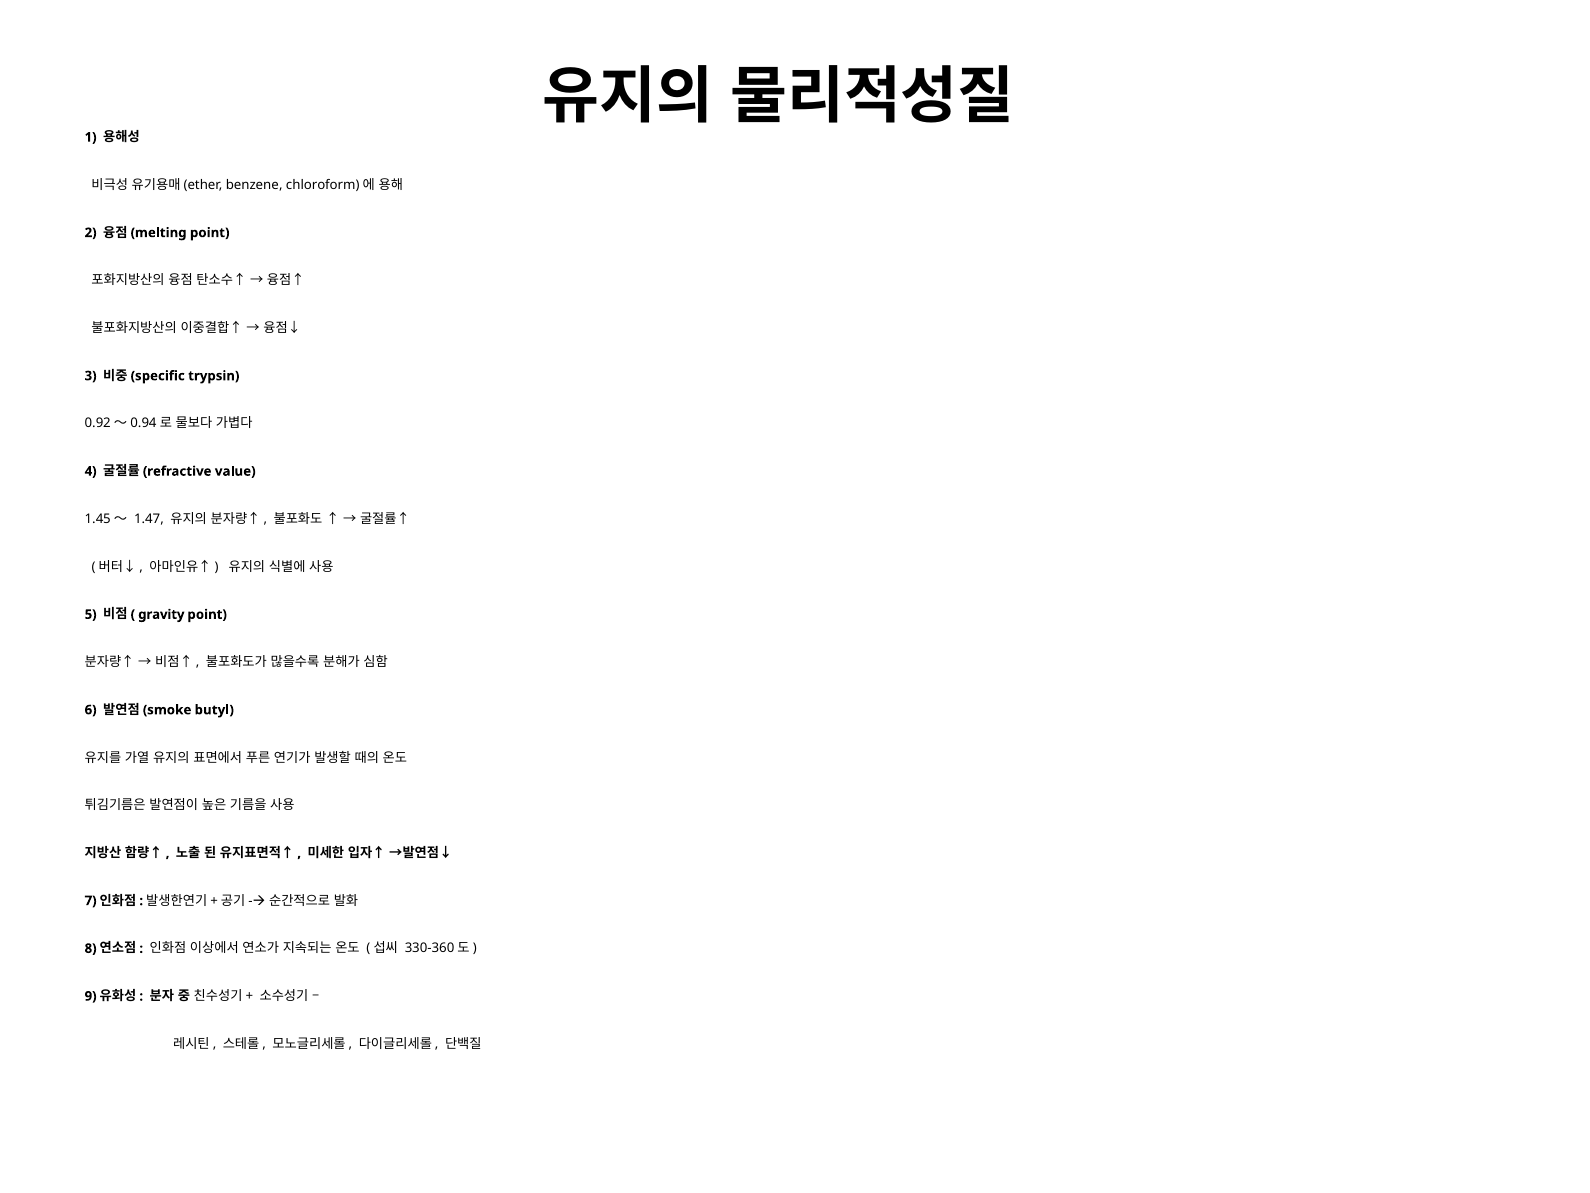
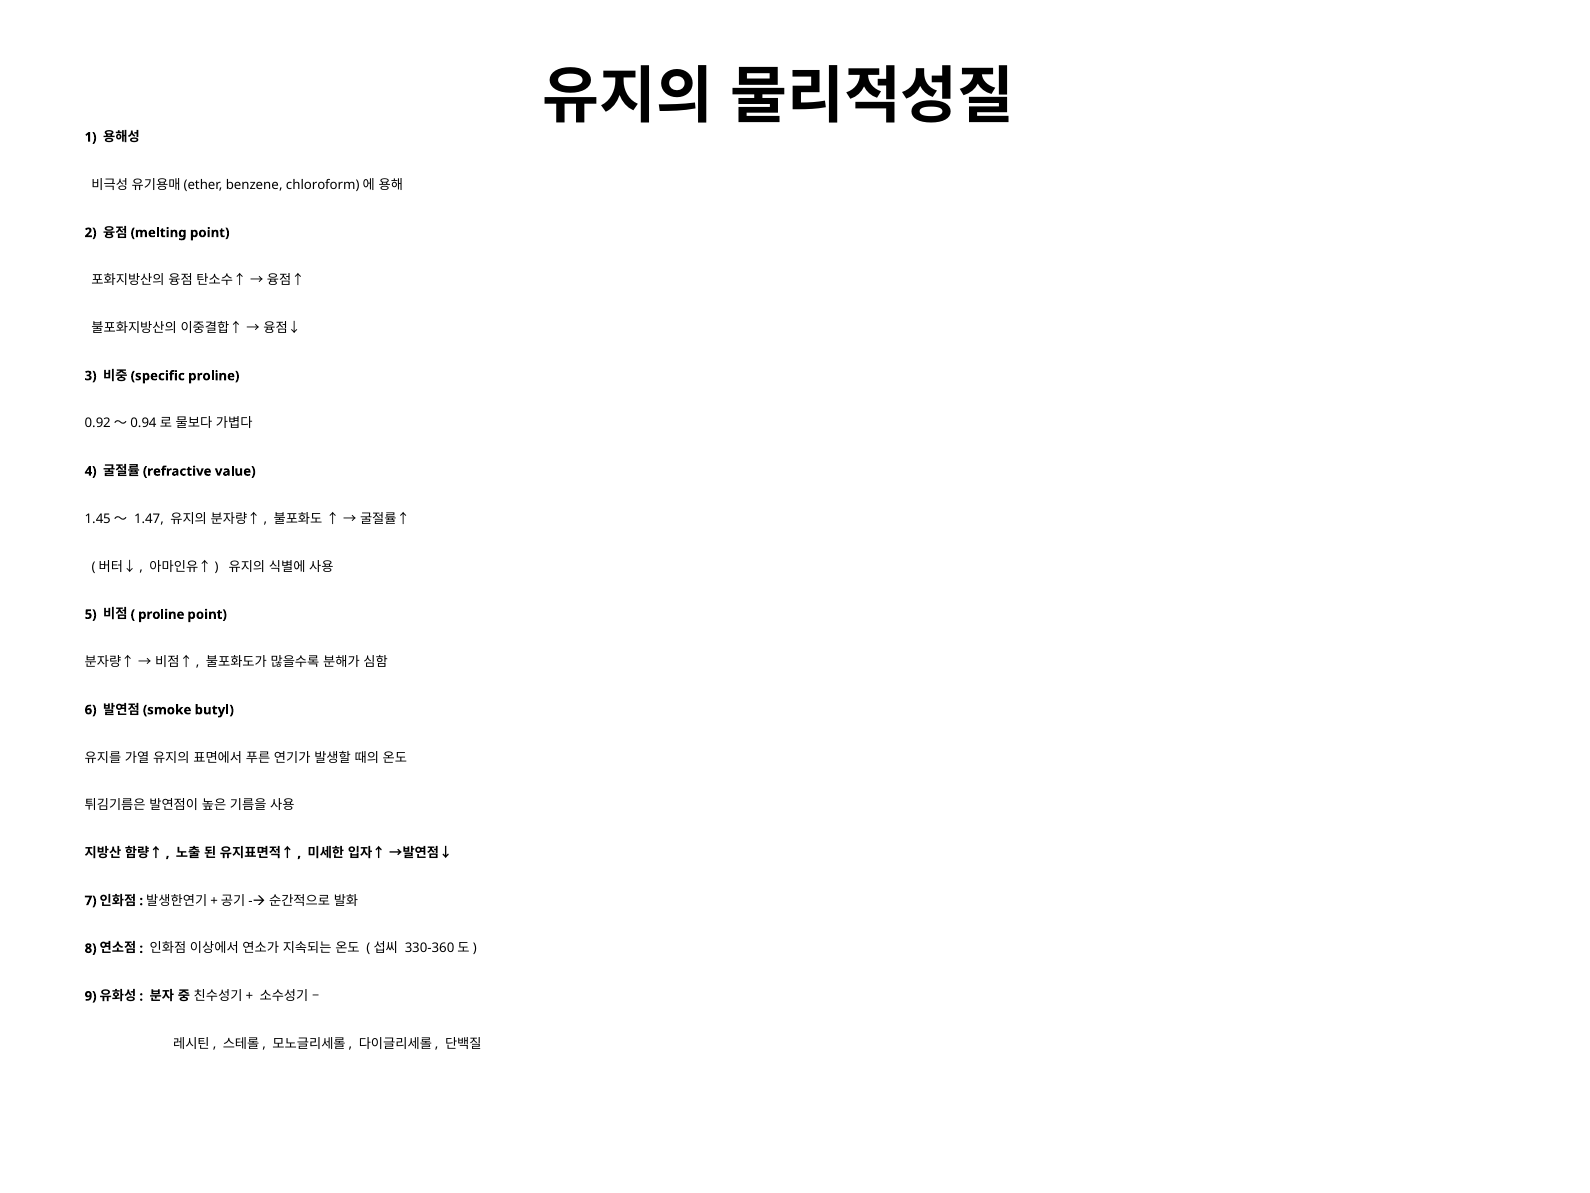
trypsin at (214, 376): trypsin -> proline
gravity at (161, 614): gravity -> proline
